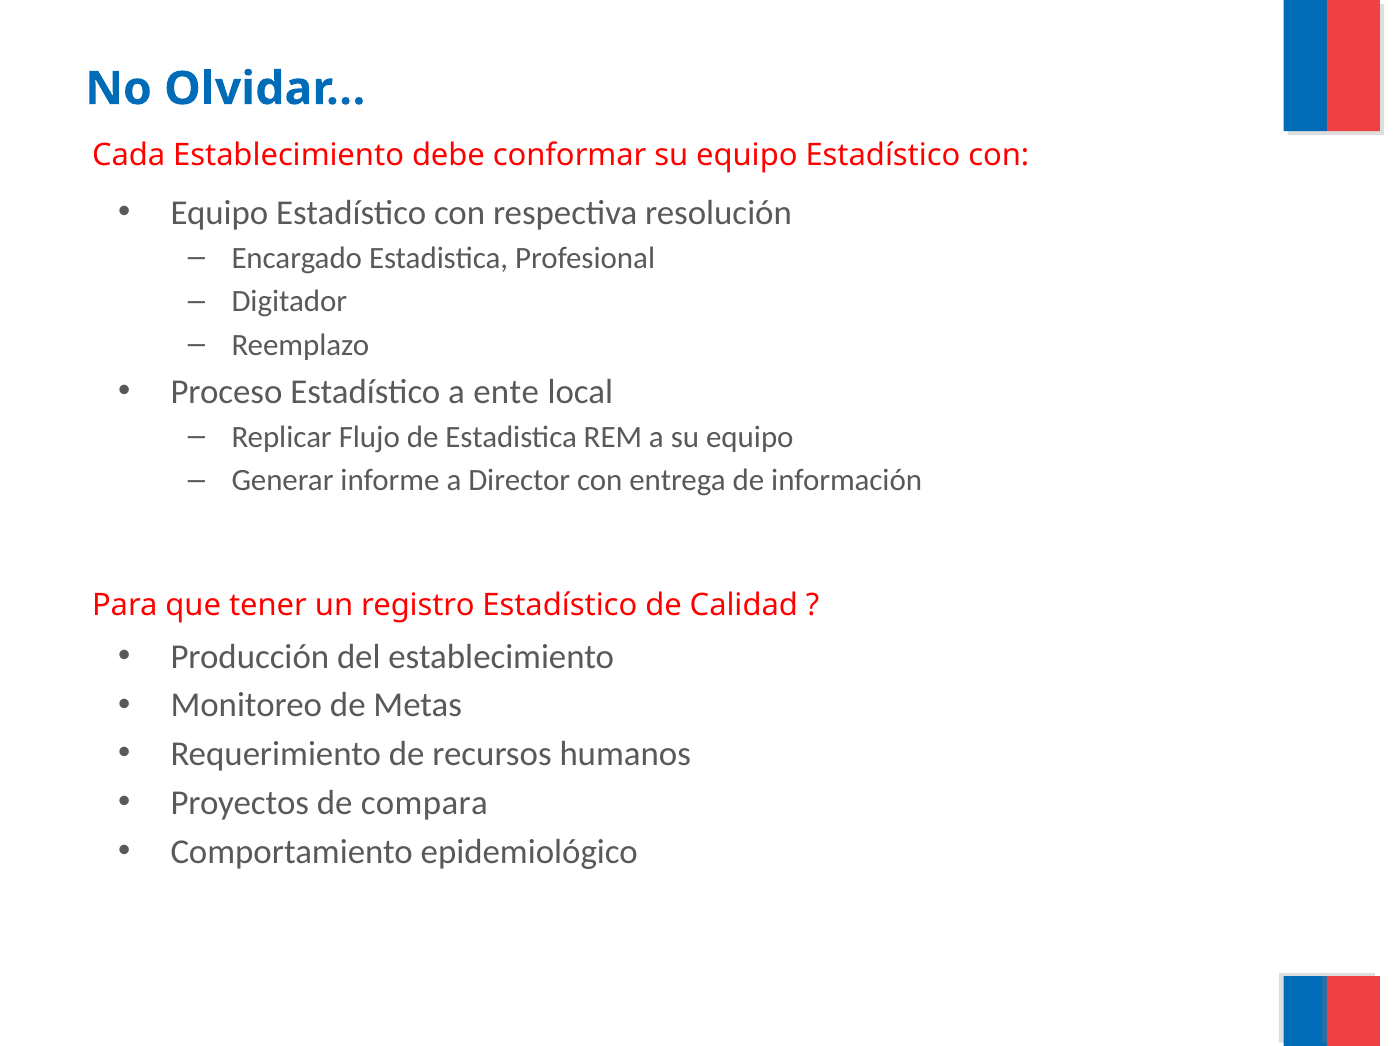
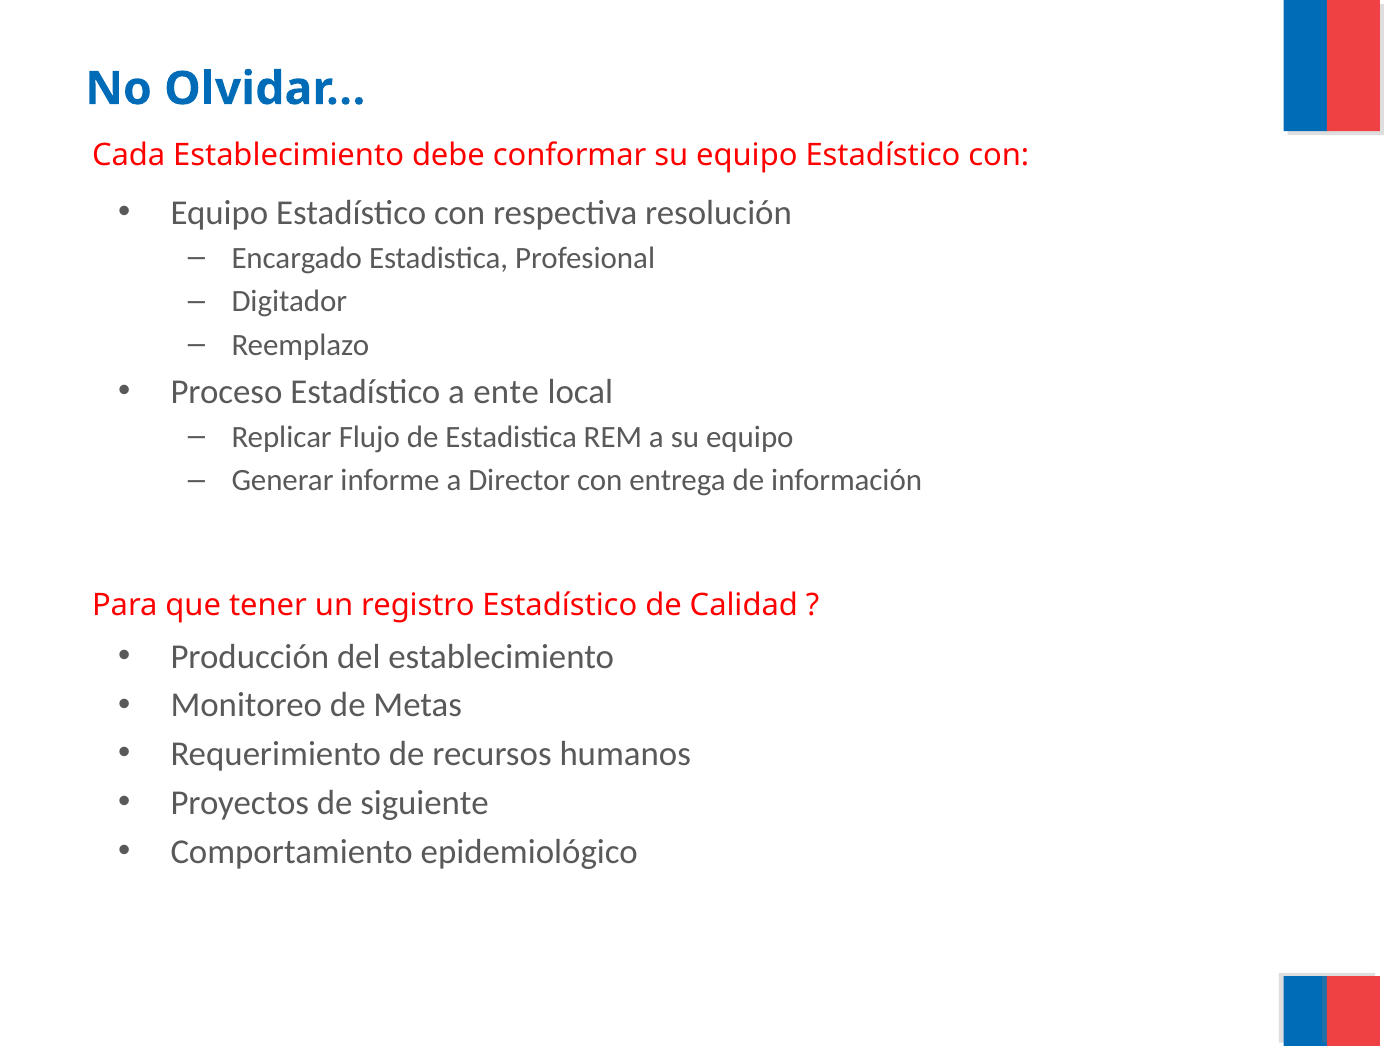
compara: compara -> siguiente
